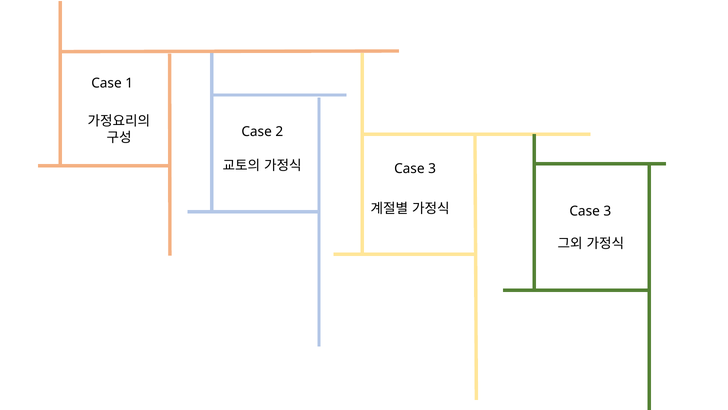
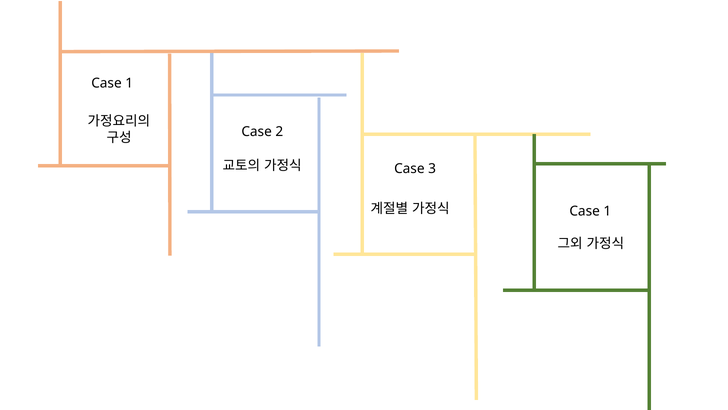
3 at (607, 211): 3 -> 1
